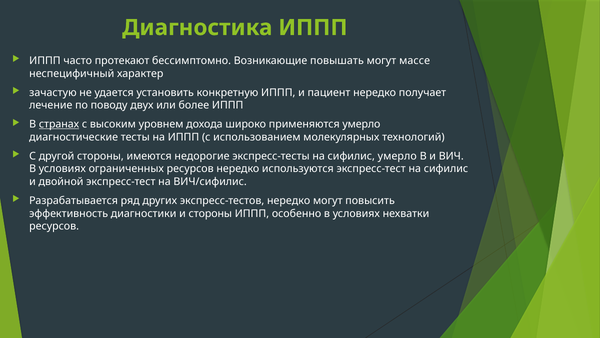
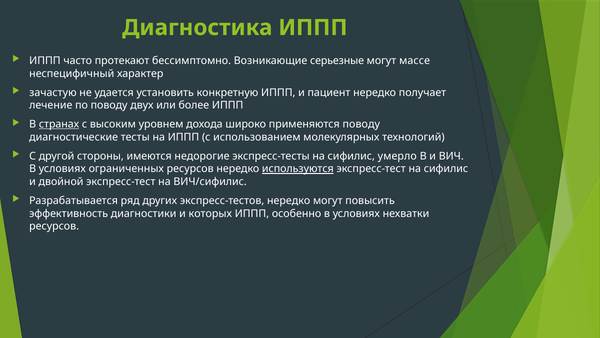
повышать: повышать -> серьезные
применяются умерло: умерло -> поводу
используются underline: none -> present
и стороны: стороны -> которых
